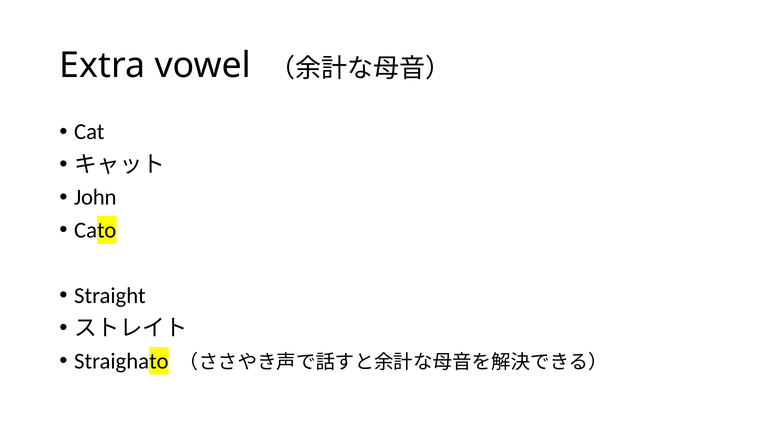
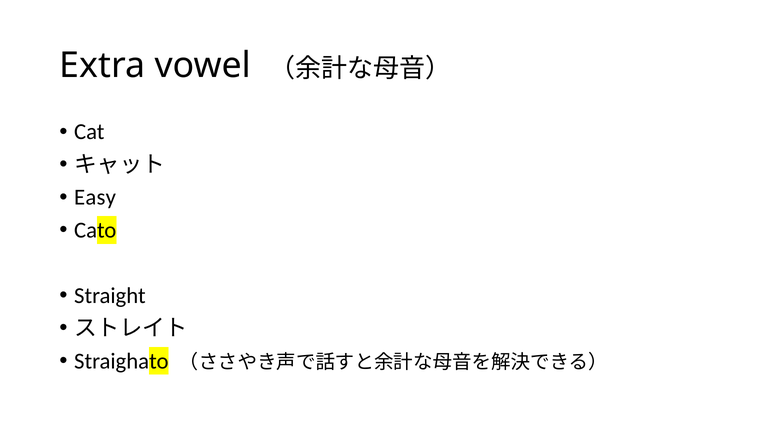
John: John -> Easy
